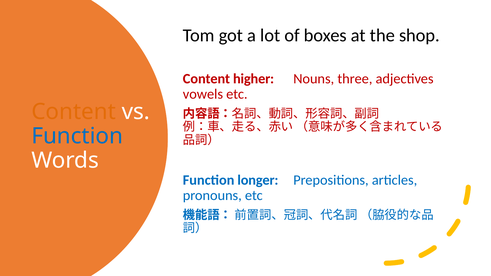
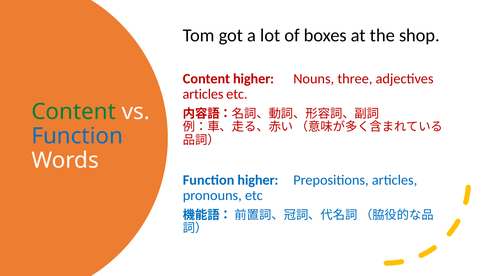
vowels at (203, 94): vowels -> articles
Content at (74, 112) colour: orange -> green
Function longer: longer -> higher
